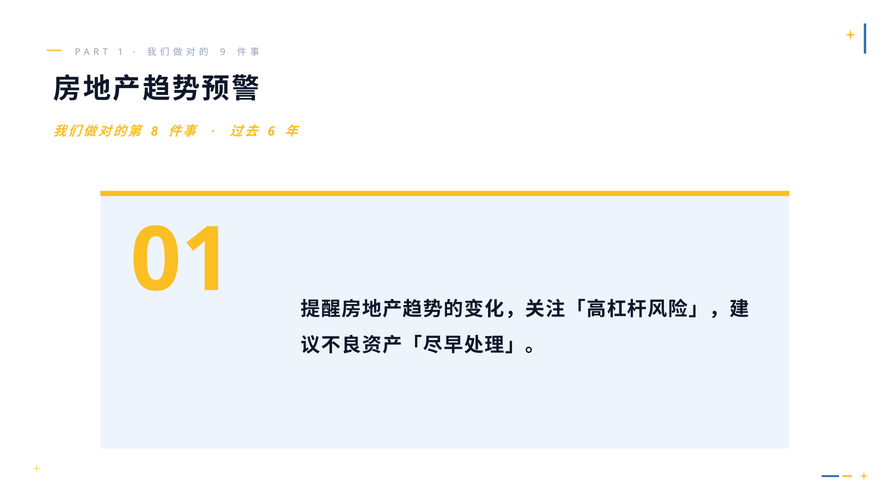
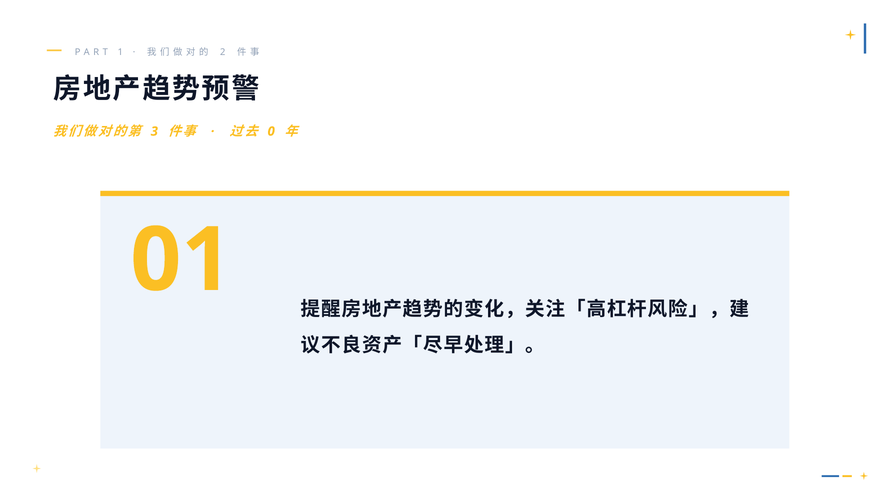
9: 9 -> 2
8: 8 -> 3
6: 6 -> 0
